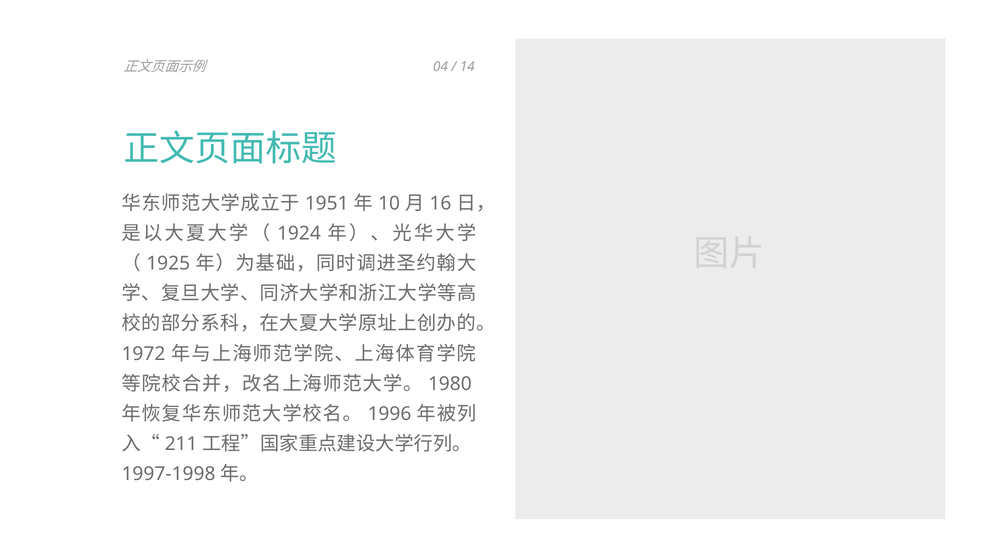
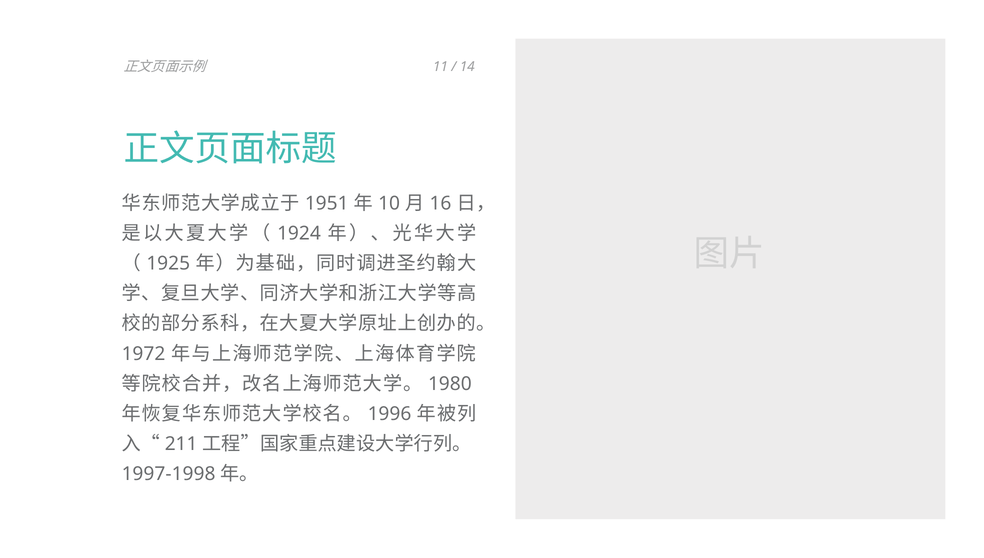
04: 04 -> 11
